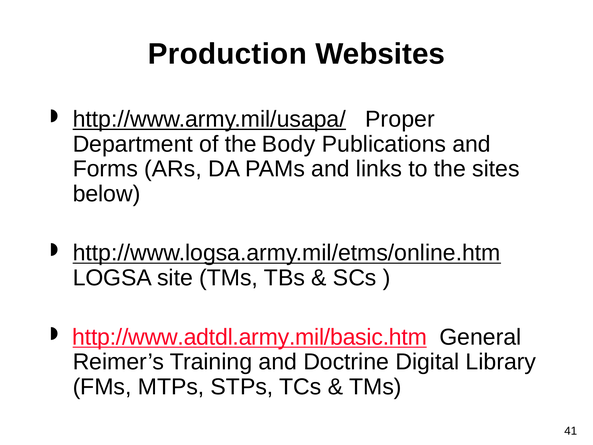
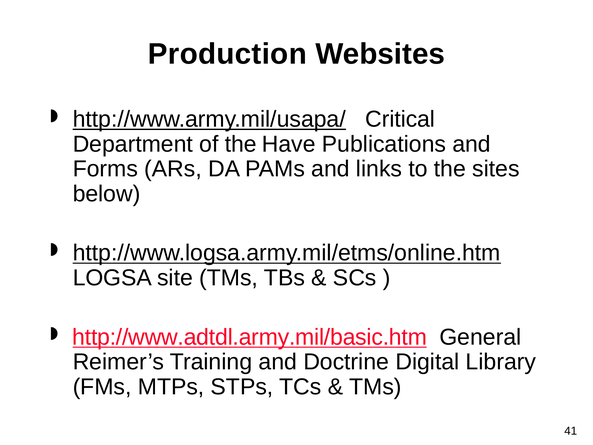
Proper: Proper -> Critical
Body: Body -> Have
